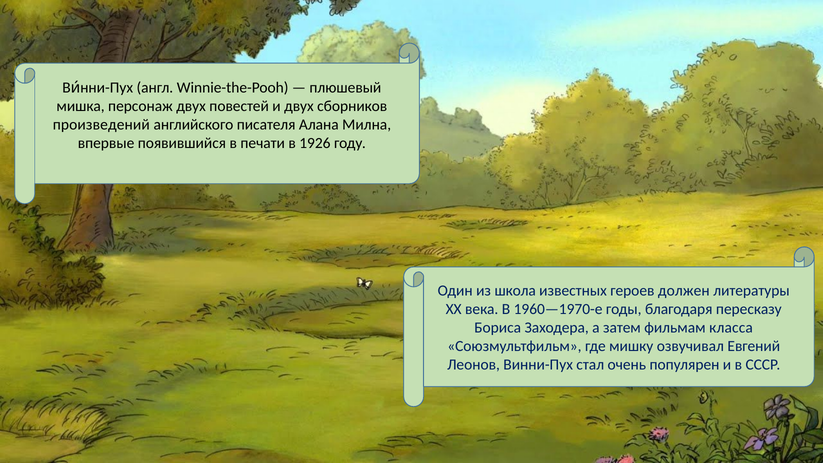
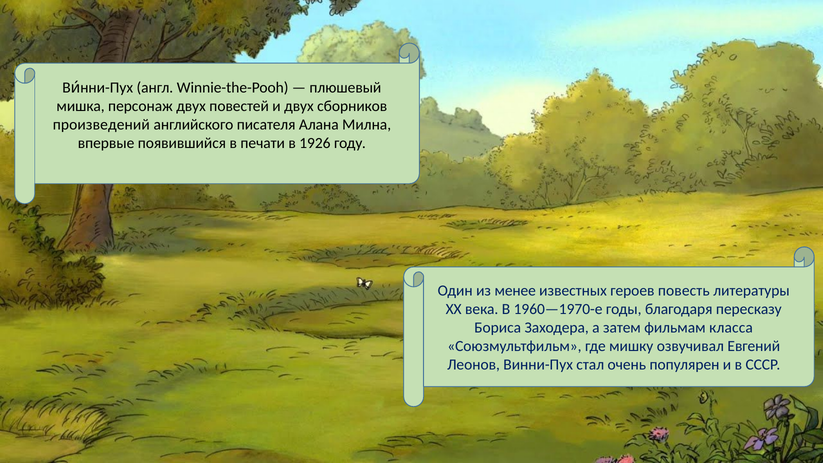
школа: школа -> менее
должен: должен -> повесть
